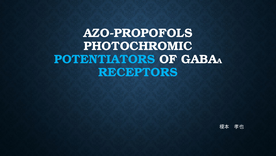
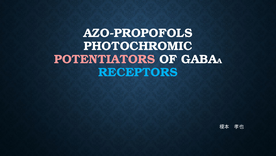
POTENTIATORS colour: light blue -> pink
